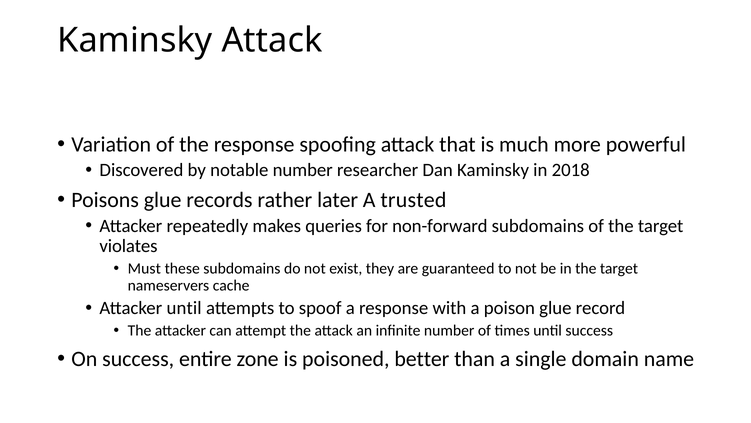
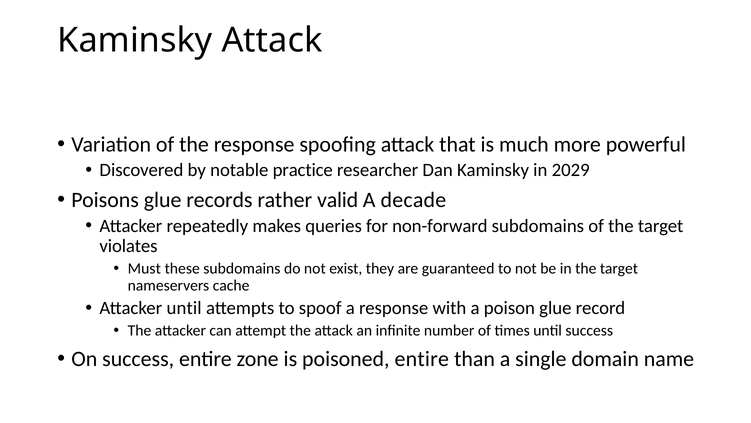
notable number: number -> practice
2018: 2018 -> 2029
later: later -> valid
trusted: trusted -> decade
poisoned better: better -> entire
